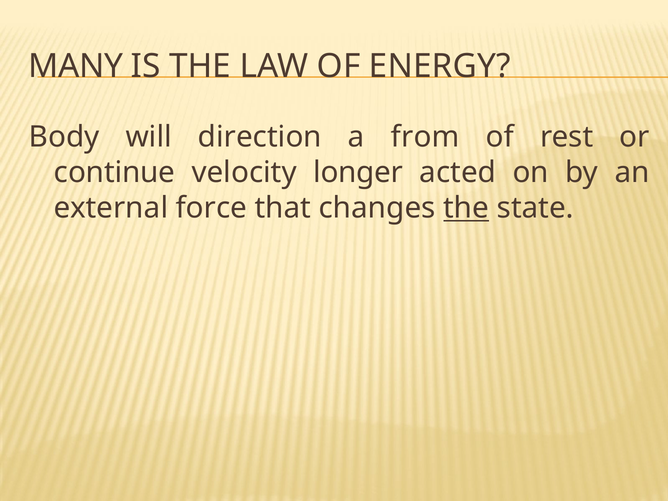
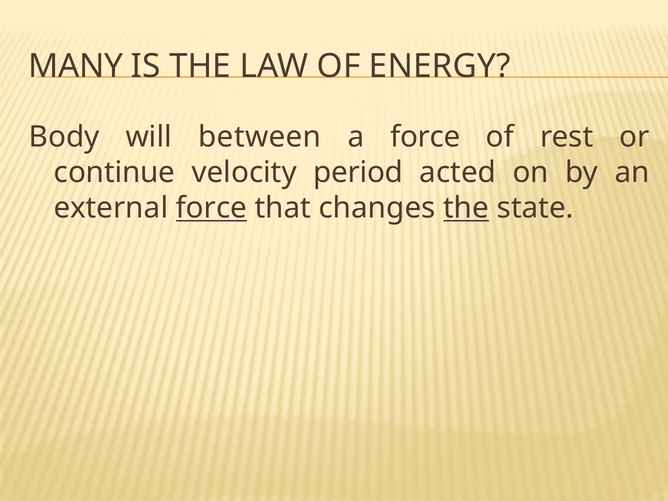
direction: direction -> between
a from: from -> force
longer: longer -> period
force at (211, 208) underline: none -> present
